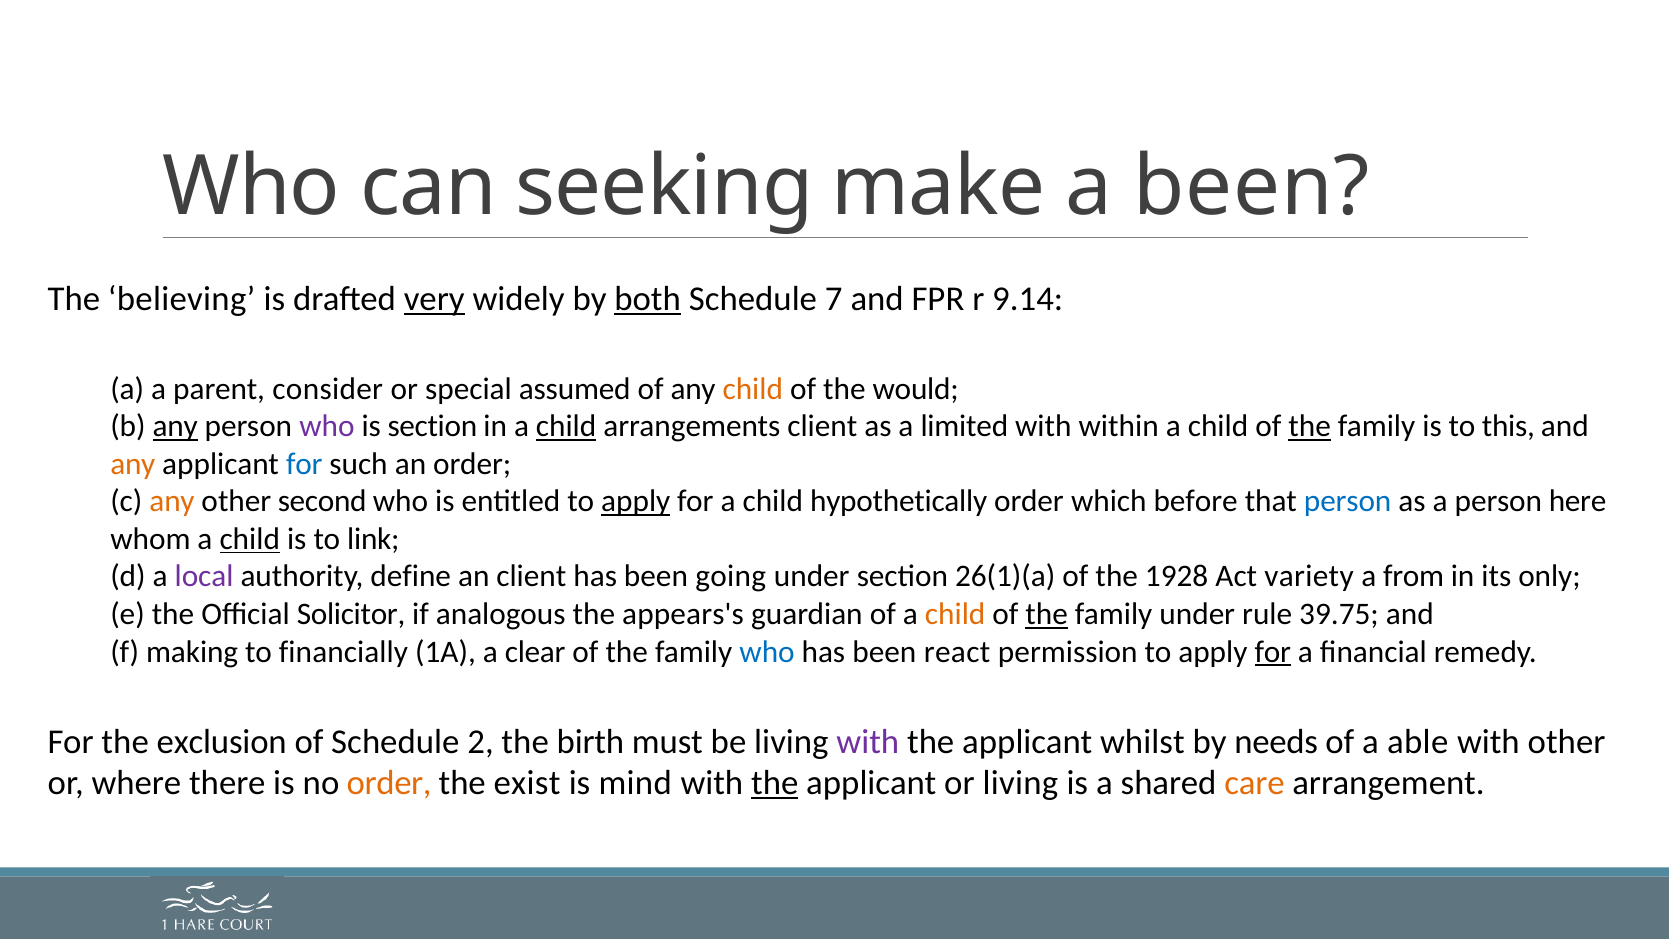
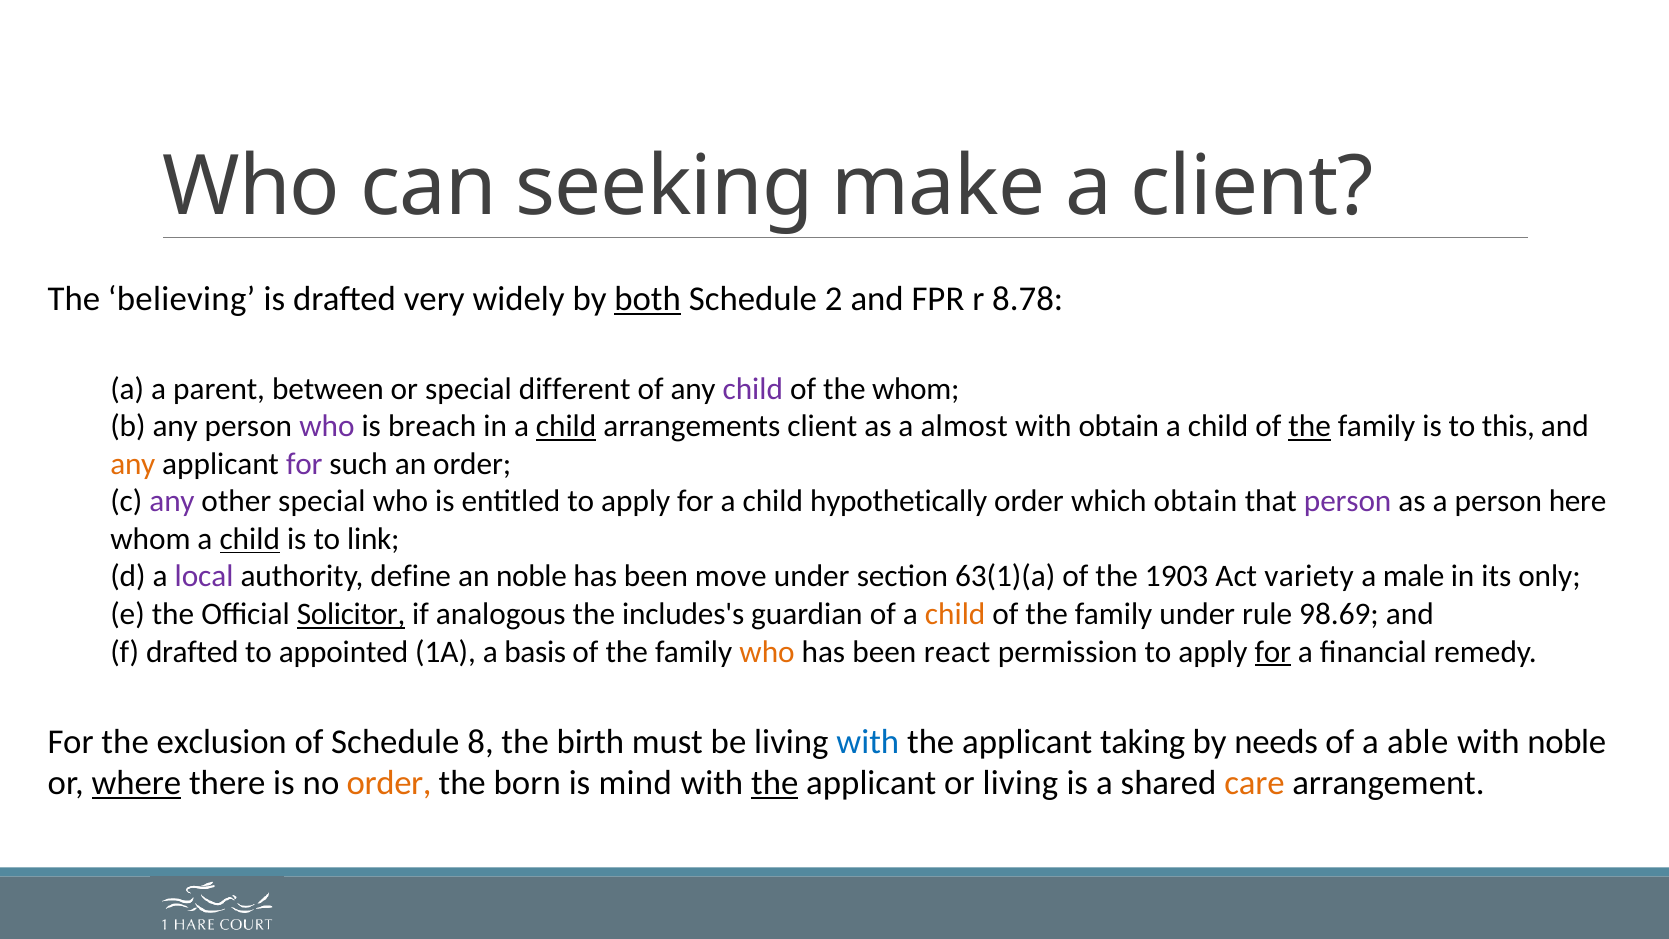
a been: been -> client
very underline: present -> none
7: 7 -> 2
9.14: 9.14 -> 8.78
consider: consider -> between
assumed: assumed -> different
child at (753, 389) colour: orange -> purple
the would: would -> whom
any at (175, 426) underline: present -> none
is section: section -> breach
limited: limited -> almost
with within: within -> obtain
for at (304, 464) colour: blue -> purple
any at (172, 501) colour: orange -> purple
other second: second -> special
apply at (636, 501) underline: present -> none
which before: before -> obtain
person at (1348, 501) colour: blue -> purple
an client: client -> noble
going: going -> move
26(1)(a: 26(1)(a -> 63(1)(a
1928: 1928 -> 1903
from: from -> male
Solicitor underline: none -> present
appears's: appears's -> includes's
the at (1047, 614) underline: present -> none
39.75: 39.75 -> 98.69
f making: making -> drafted
financially: financially -> appointed
clear: clear -> basis
who at (767, 652) colour: blue -> orange
2: 2 -> 8
with at (868, 742) colour: purple -> blue
whilst: whilst -> taking
with other: other -> noble
where underline: none -> present
exist: exist -> born
